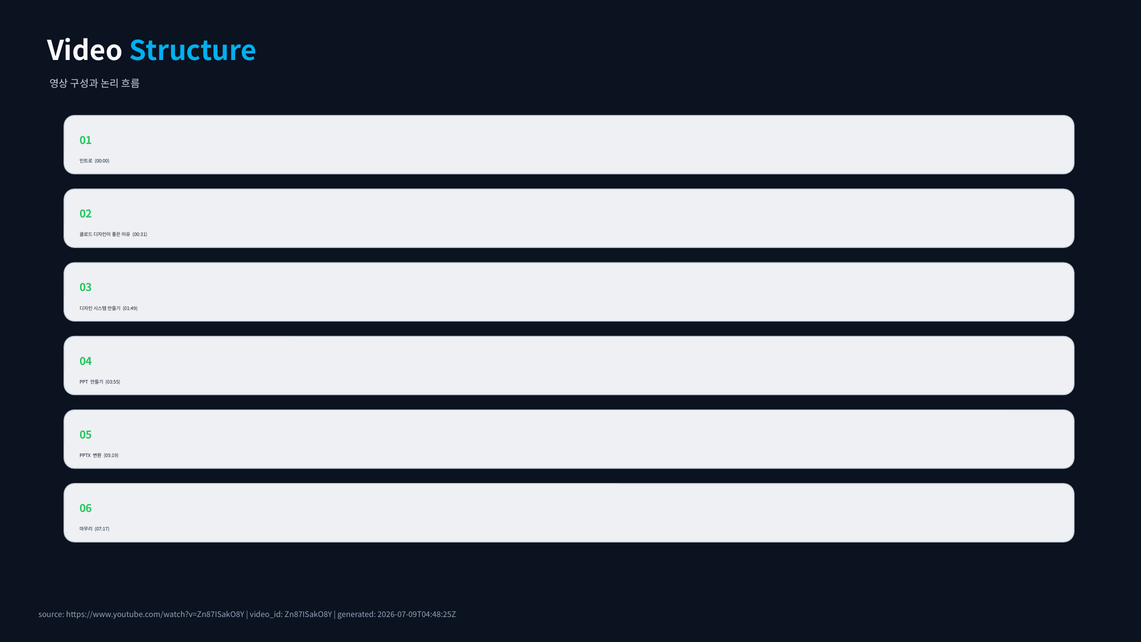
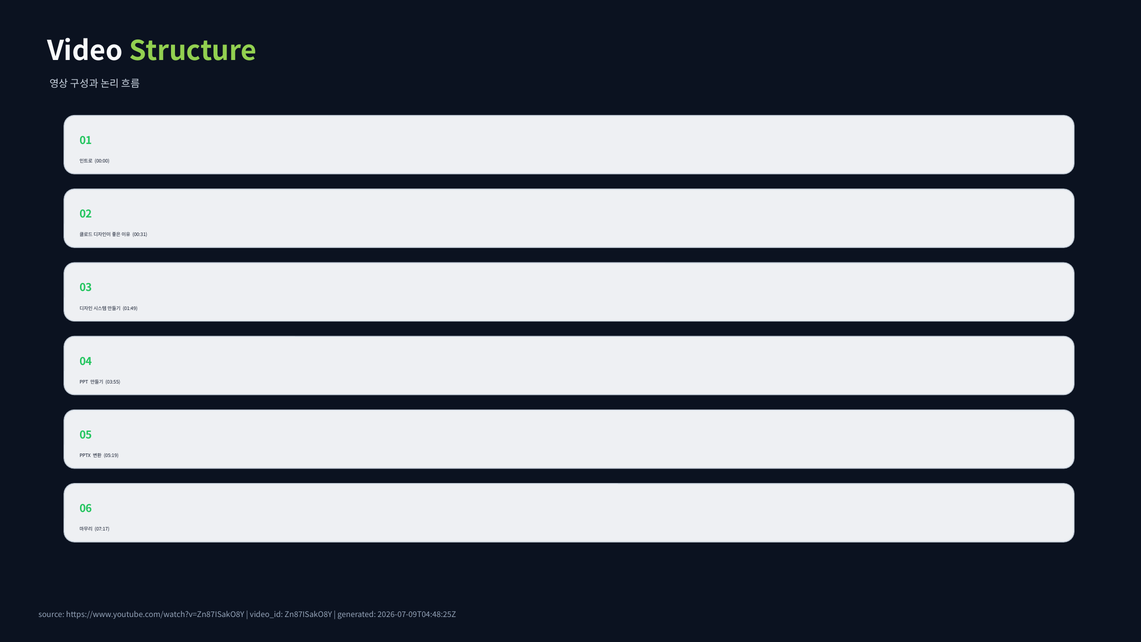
Structure colour: light blue -> light green
